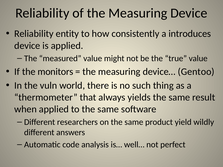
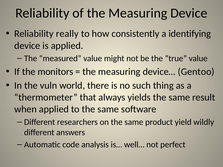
entity: entity -> really
introduces: introduces -> identifying
